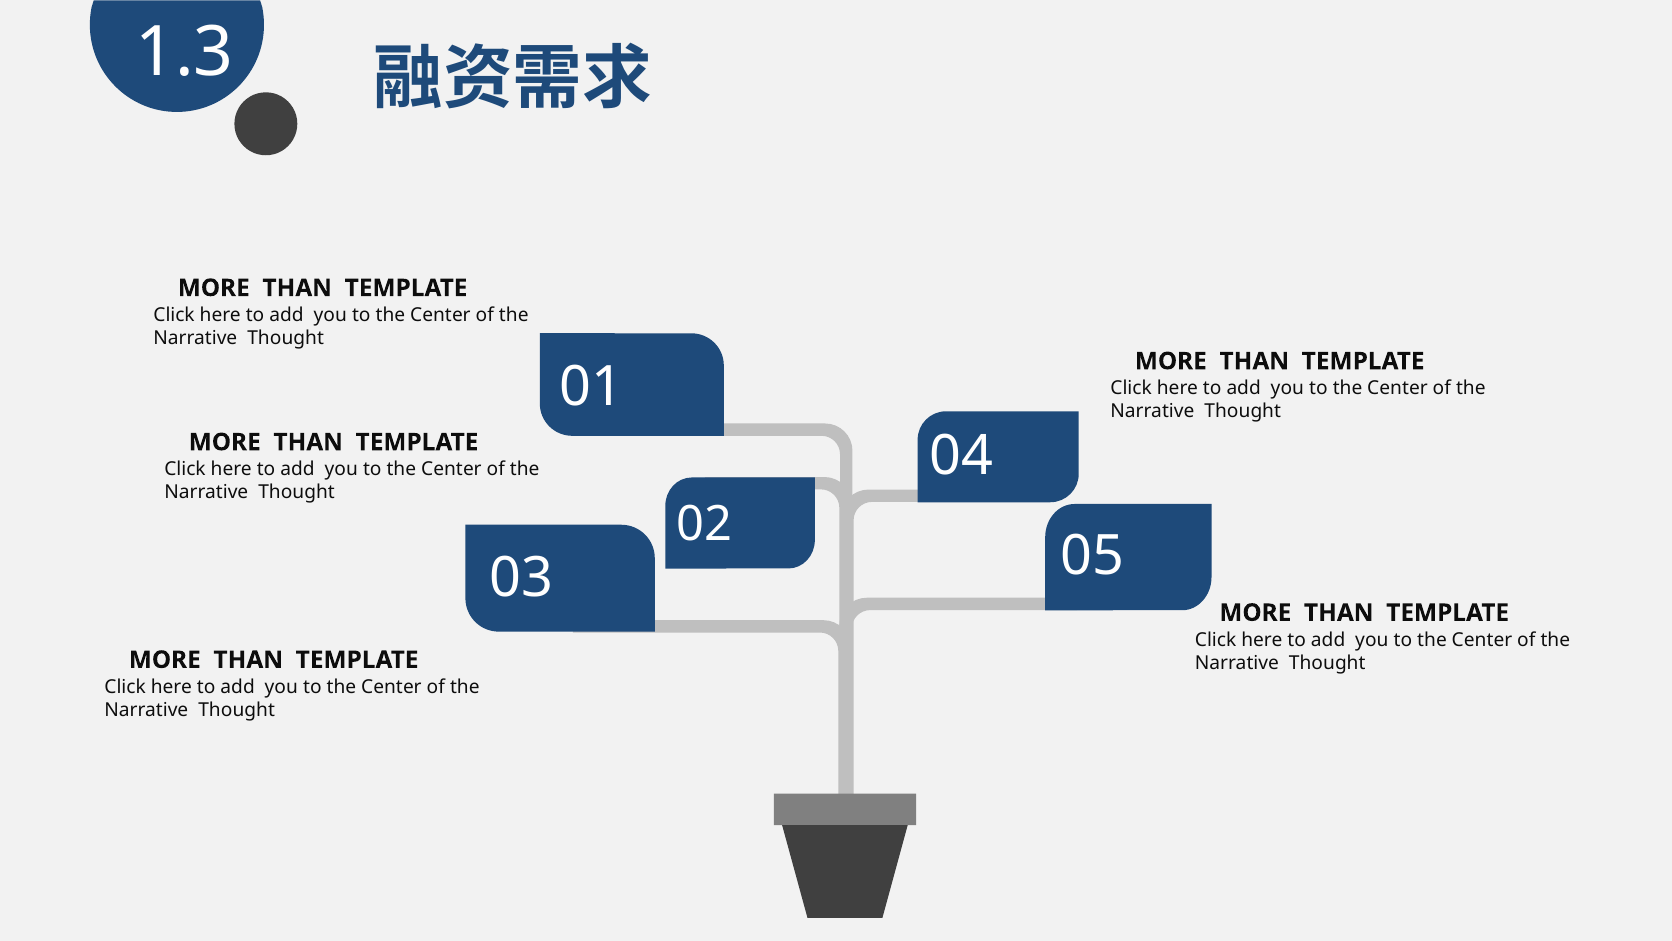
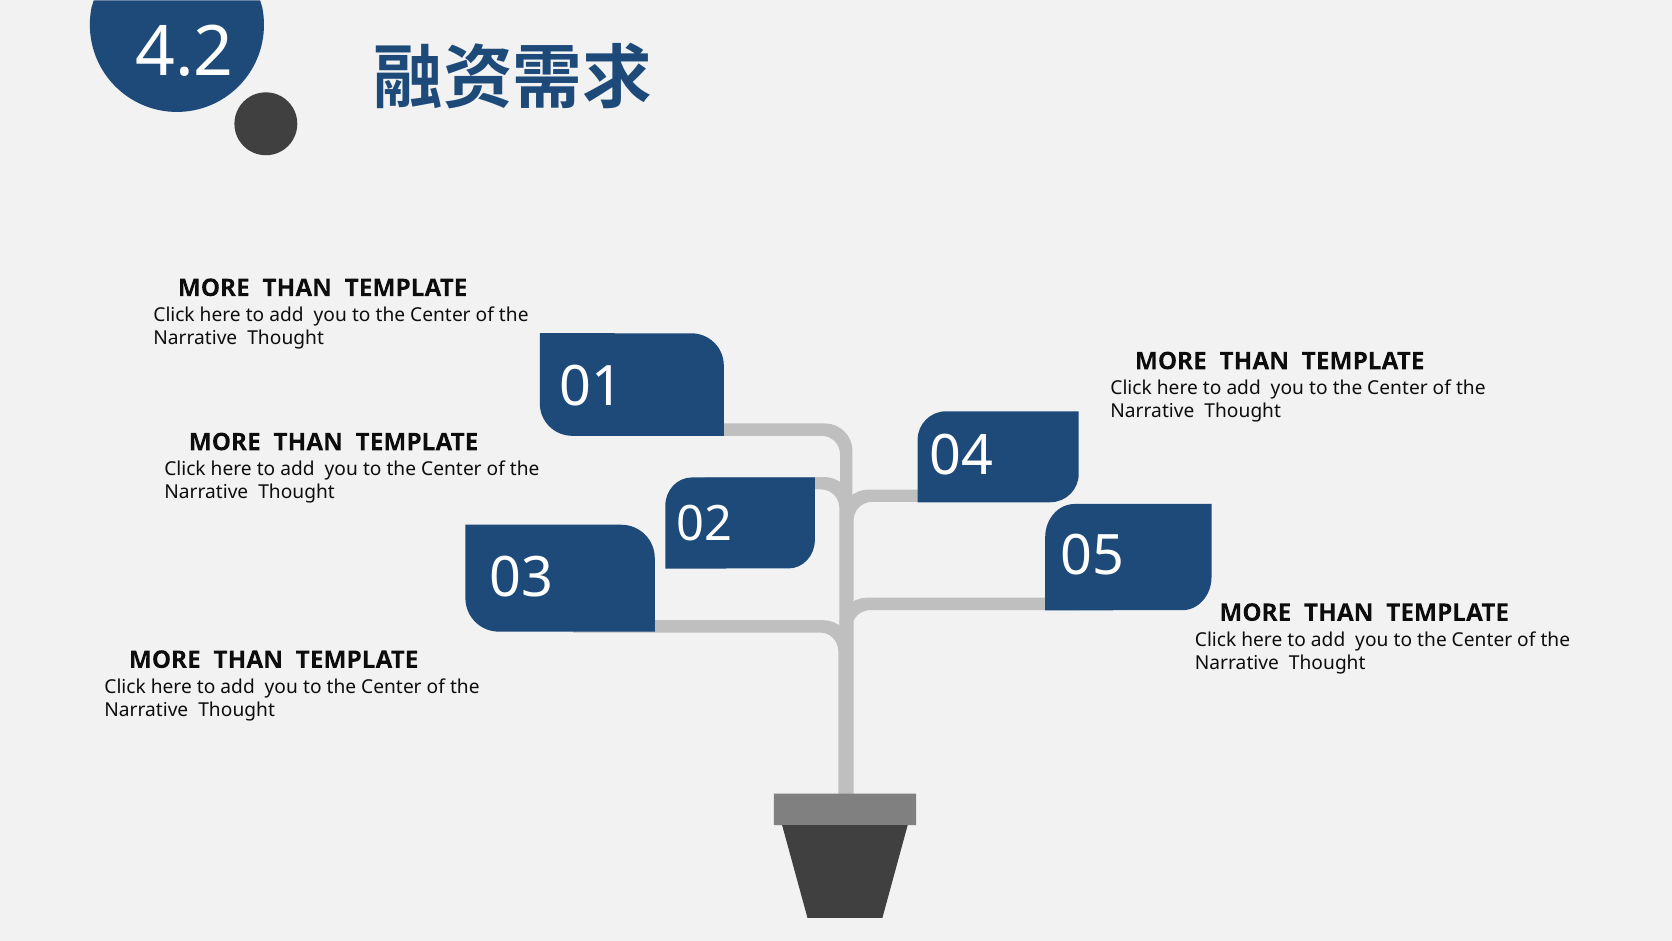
1.3: 1.3 -> 4.2
